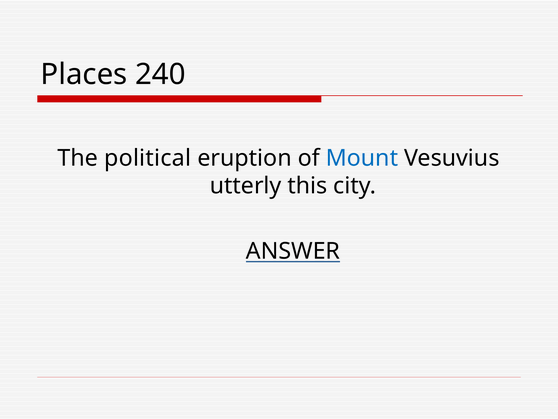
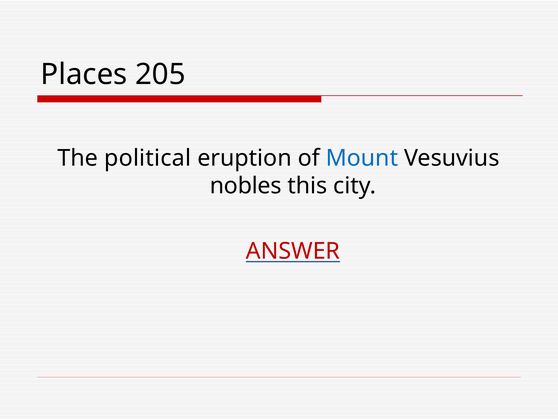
240: 240 -> 205
utterly: utterly -> nobles
ANSWER colour: black -> red
